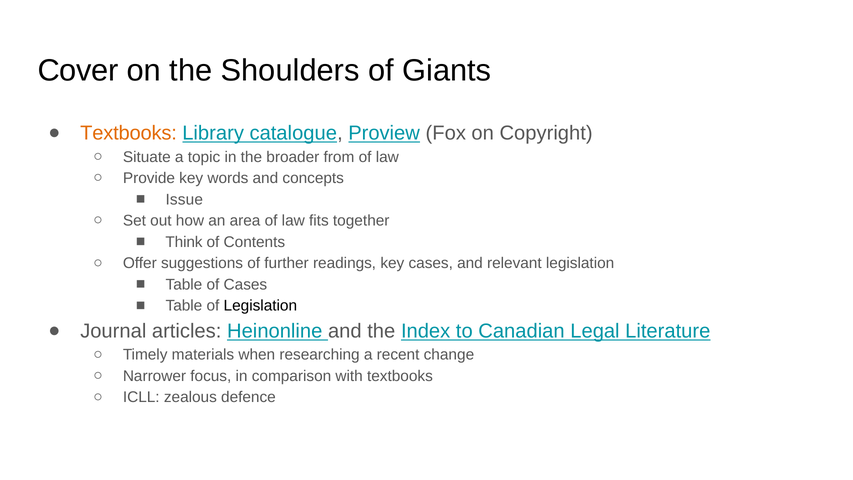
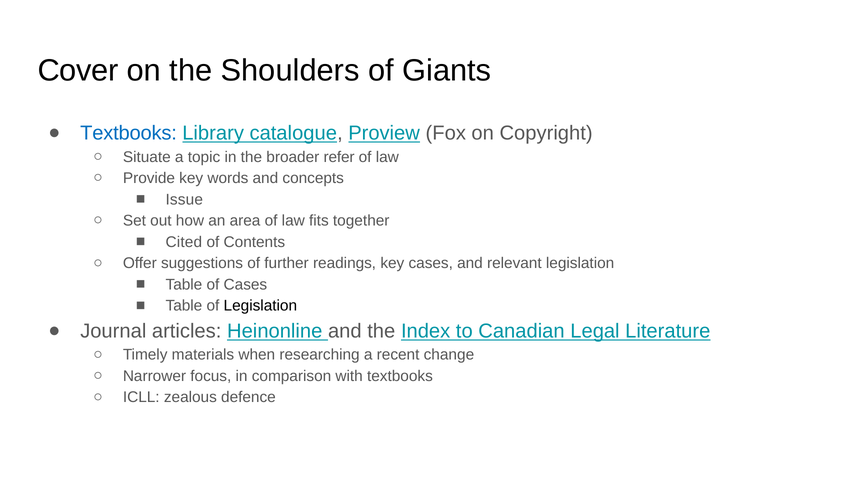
Textbooks at (129, 133) colour: orange -> blue
from: from -> refer
Think: Think -> Cited
